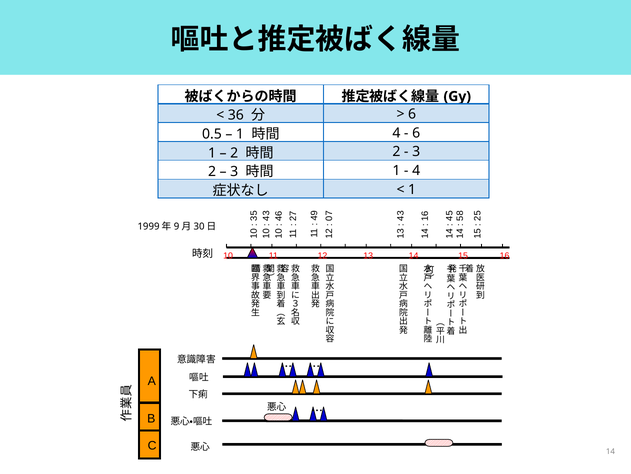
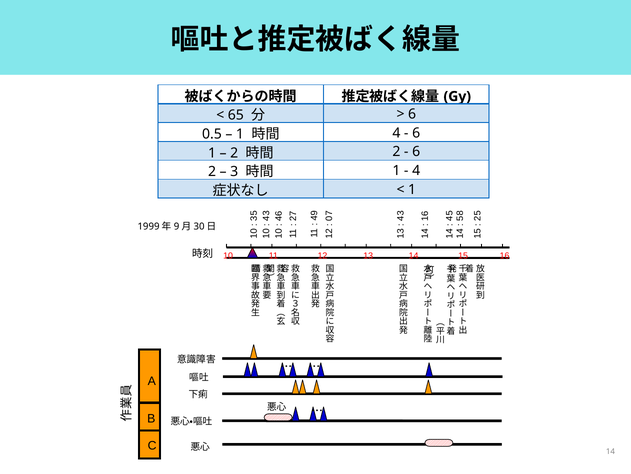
36: 36 -> 65
3 at (416, 152): 3 -> 6
